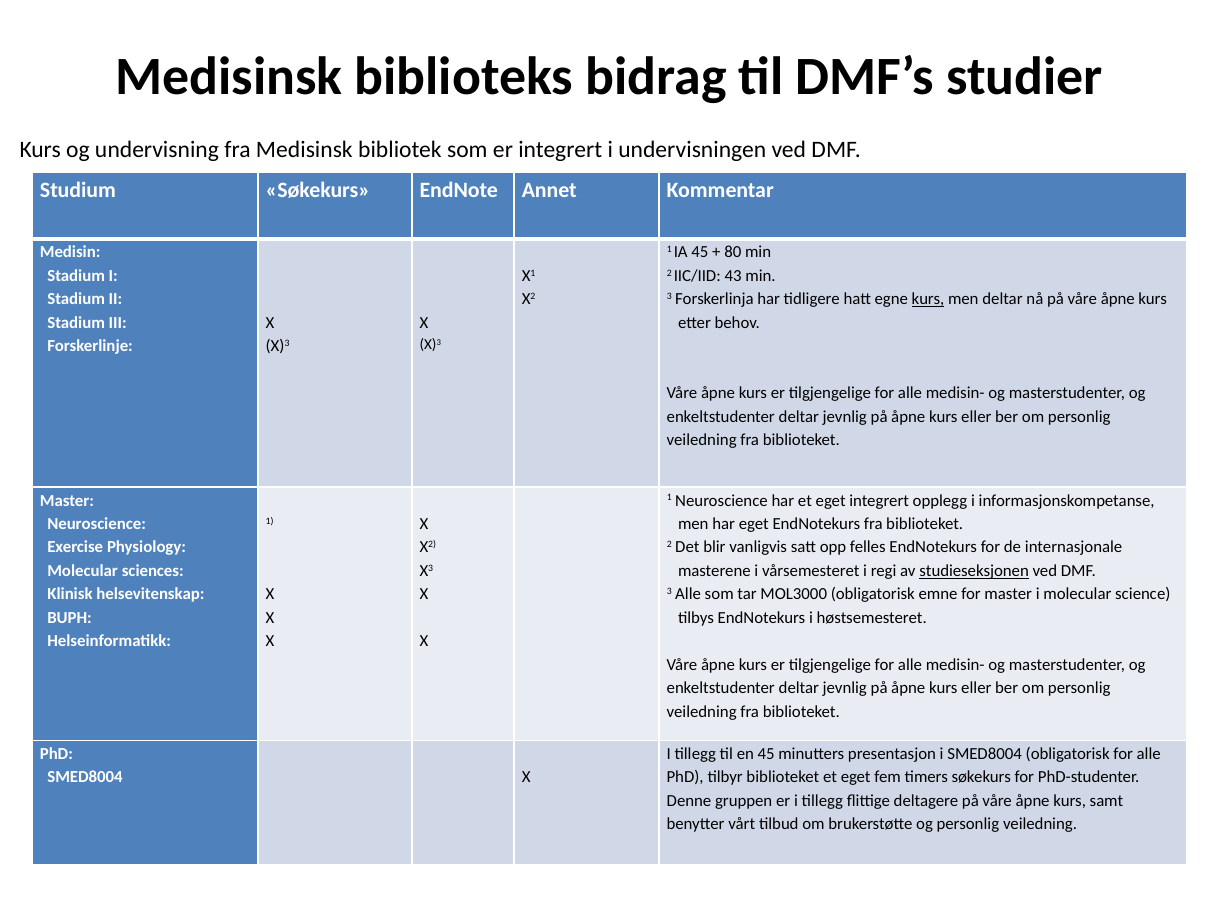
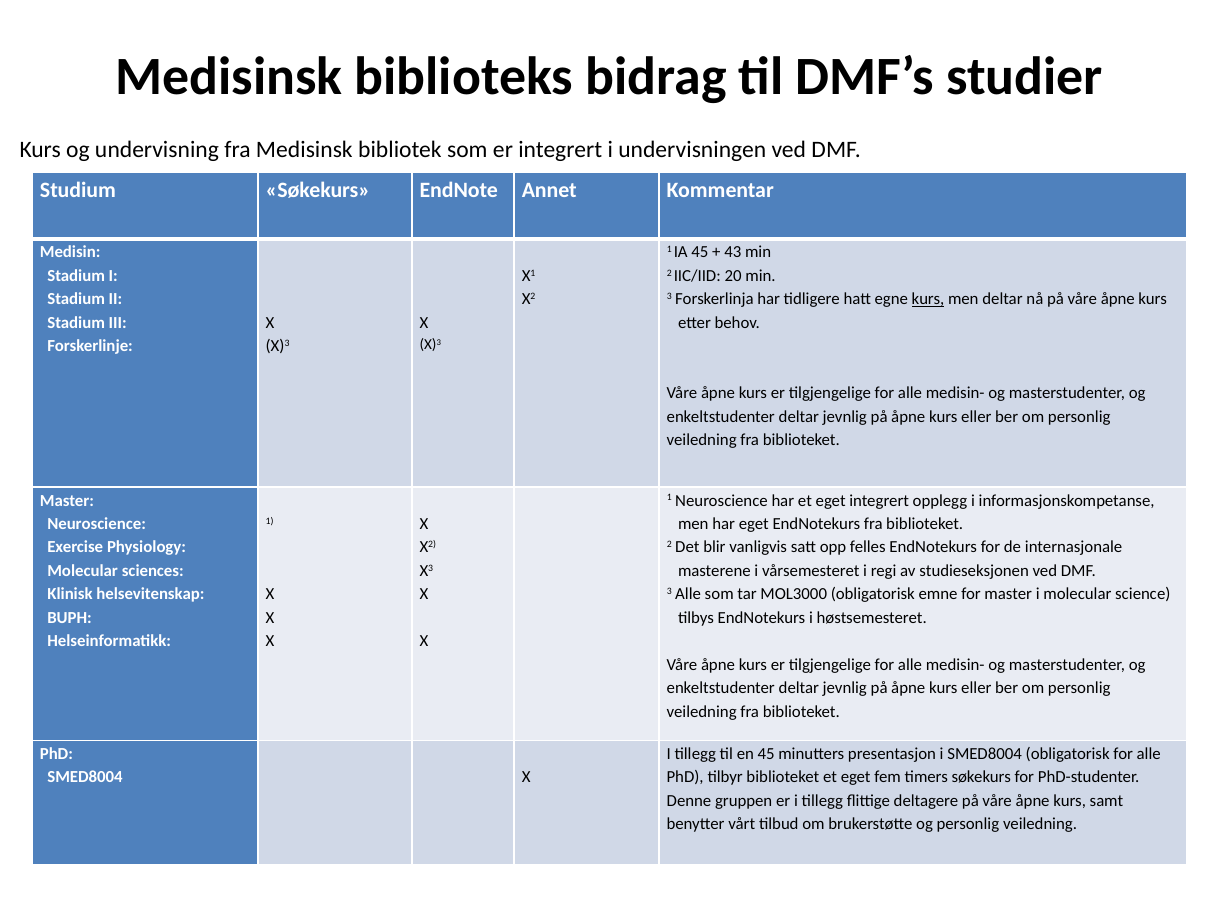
80: 80 -> 43
43: 43 -> 20
studieseksjonen underline: present -> none
